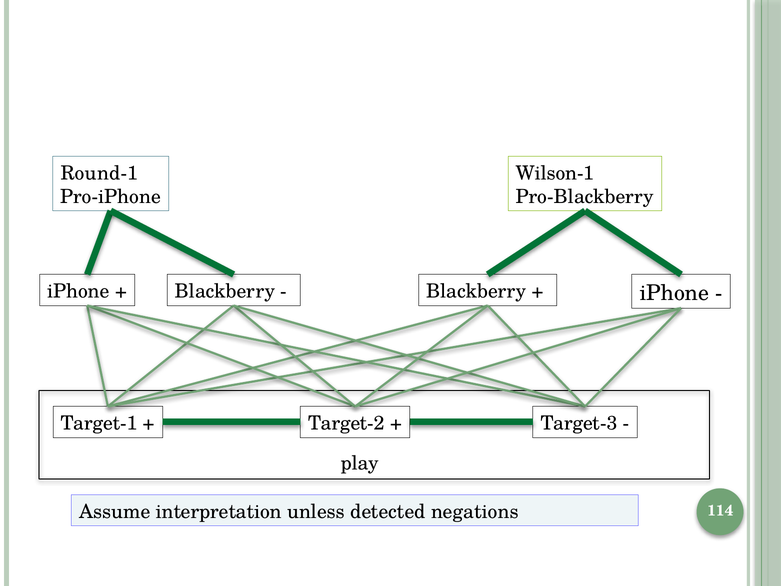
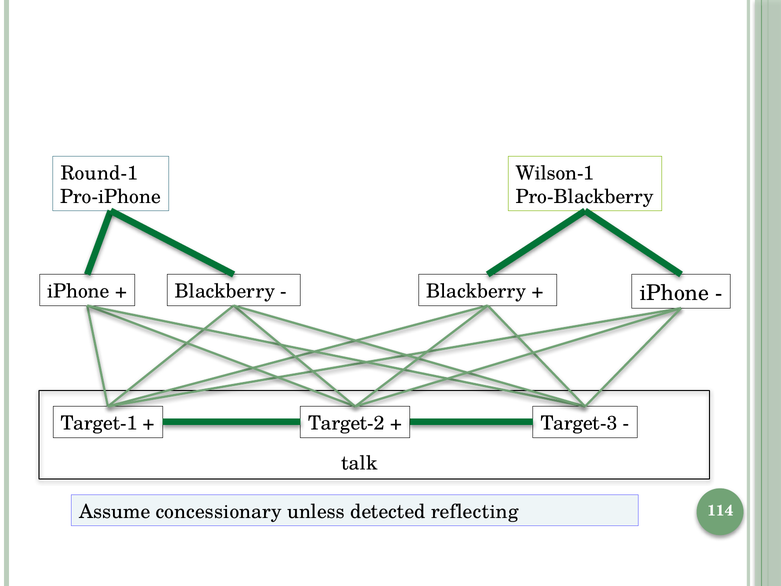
play: play -> talk
interpretation: interpretation -> concessionary
negations: negations -> reflecting
